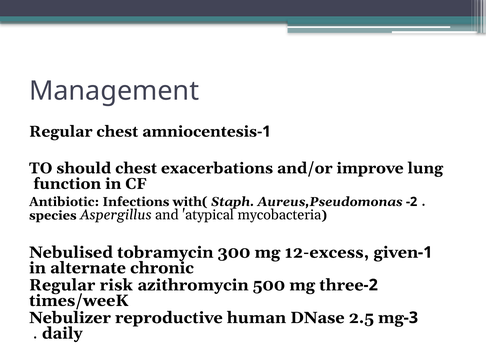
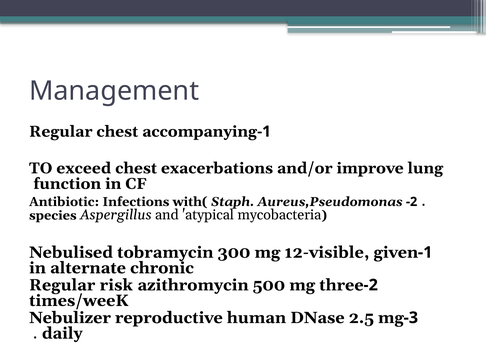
amniocentesis: amniocentesis -> accompanying
should: should -> exceed
12-excess: 12-excess -> 12-visible
